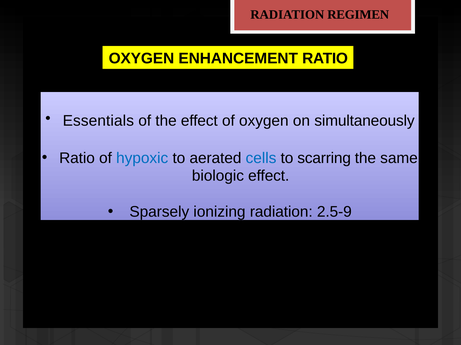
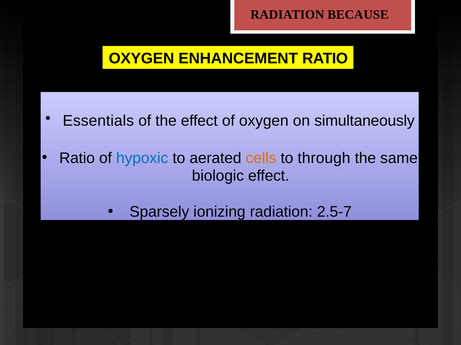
REGIMEN: REGIMEN -> BECAUSE
cells colour: blue -> orange
scarring: scarring -> through
2.5-9: 2.5-9 -> 2.5-7
